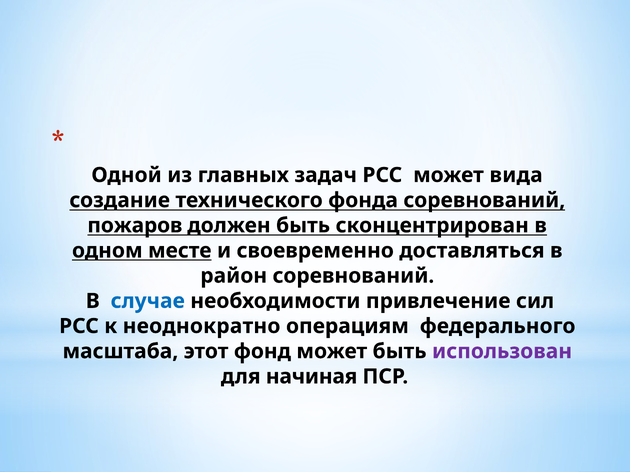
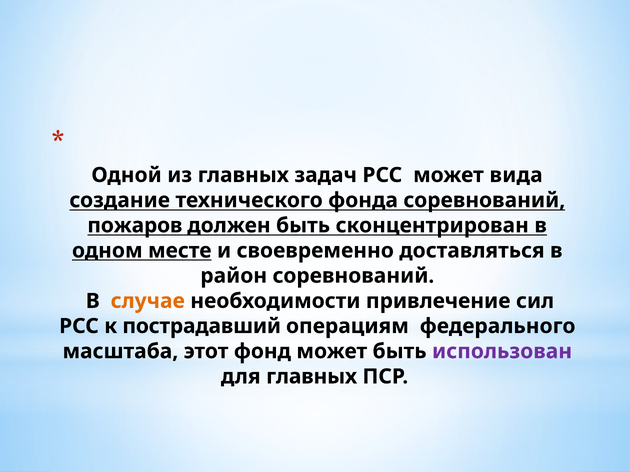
случае colour: blue -> orange
неоднократно: неоднократно -> пострадавший
для начиная: начиная -> главных
